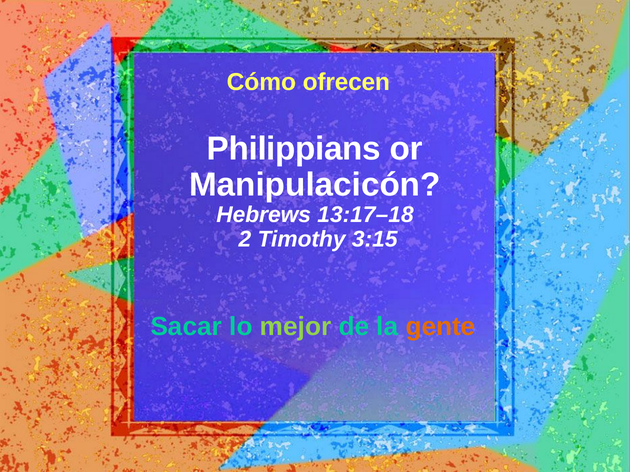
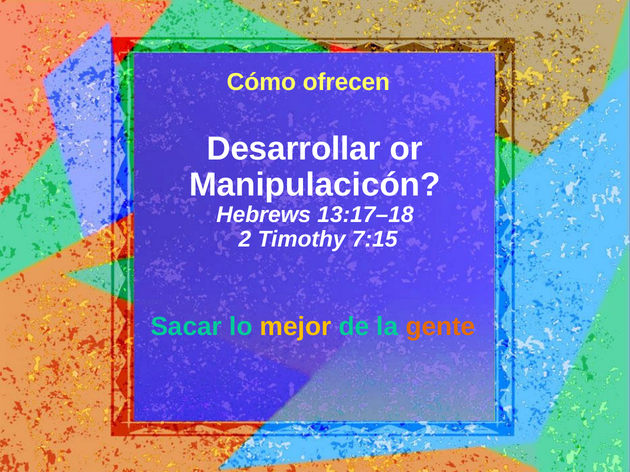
Philippians: Philippians -> Desarrollar
3:15: 3:15 -> 7:15
mejor colour: light green -> yellow
